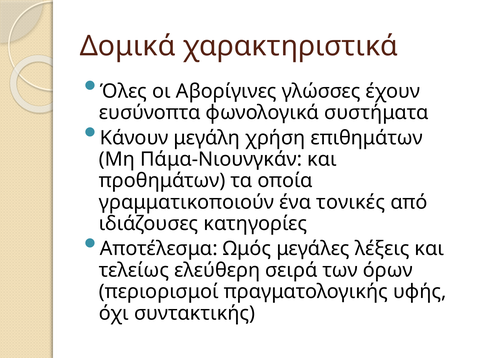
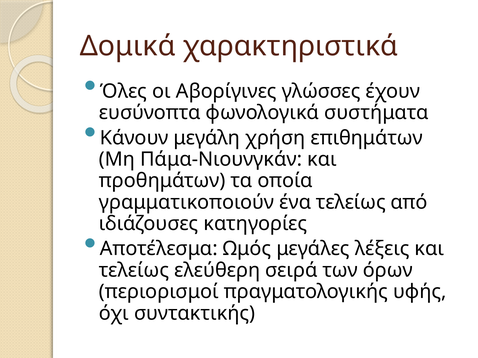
ένα τονικές: τονικές -> τελείως
